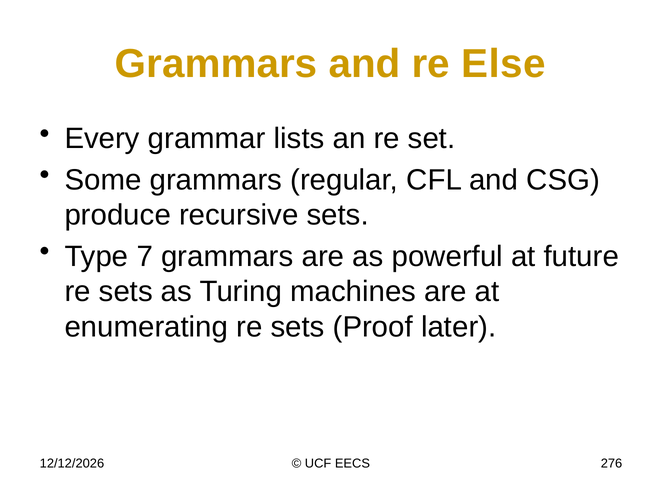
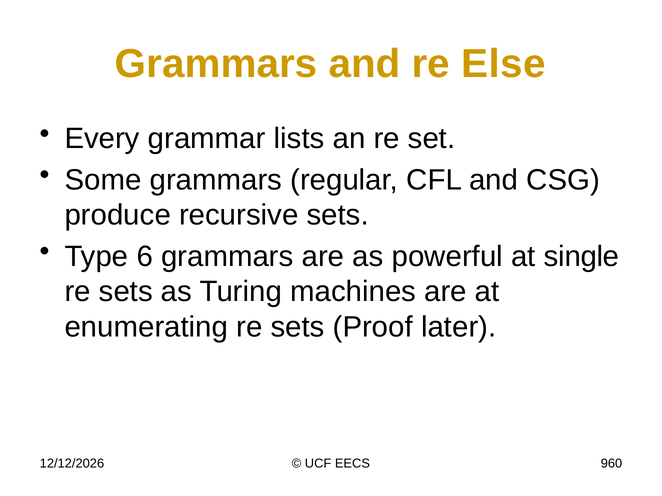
7: 7 -> 6
future: future -> single
276: 276 -> 960
